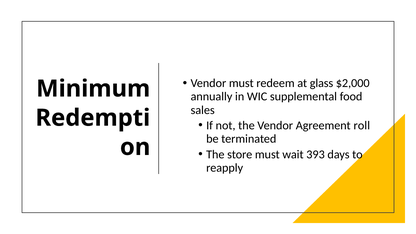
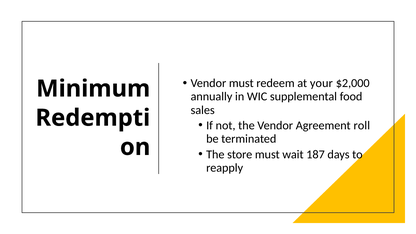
glass: glass -> your
393: 393 -> 187
